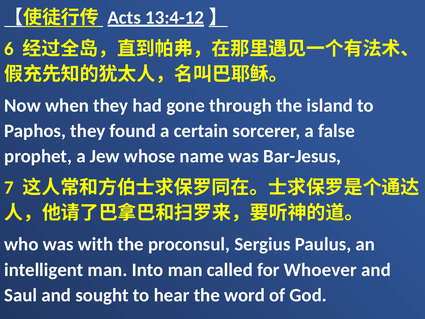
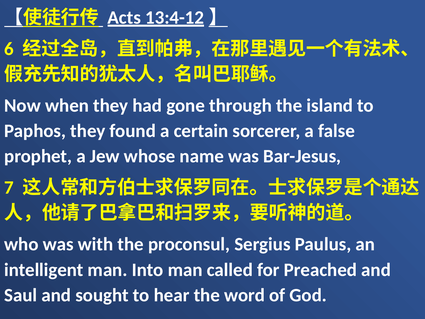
Whoever: Whoever -> Preached
